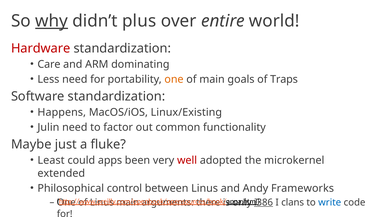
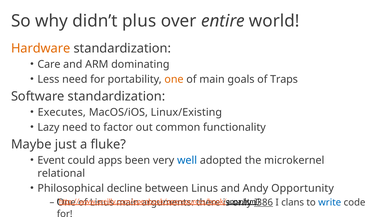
why underline: present -> none
Hardware colour: red -> orange
Happens: Happens -> Executes
Julin: Julin -> Lazy
Least: Least -> Event
well colour: red -> blue
extended: extended -> relational
control: control -> decline
Frameworks: Frameworks -> Opportunity
